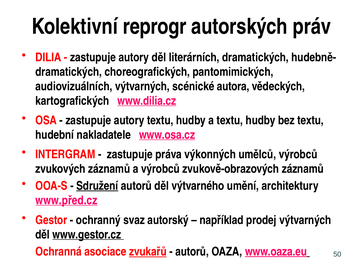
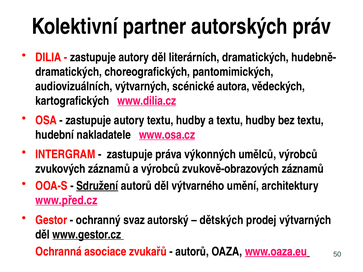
reprogr: reprogr -> partner
například: například -> dětských
zvukařů underline: present -> none
